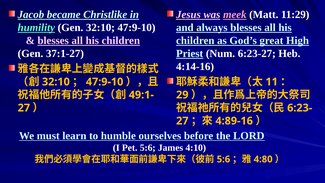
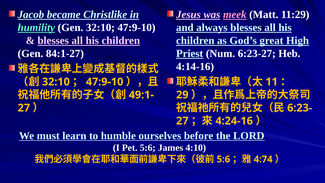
37:1-27: 37:1-27 -> 84:1-27
4:89-16: 4:89-16 -> 4:24-16
4:80: 4:80 -> 4:74
